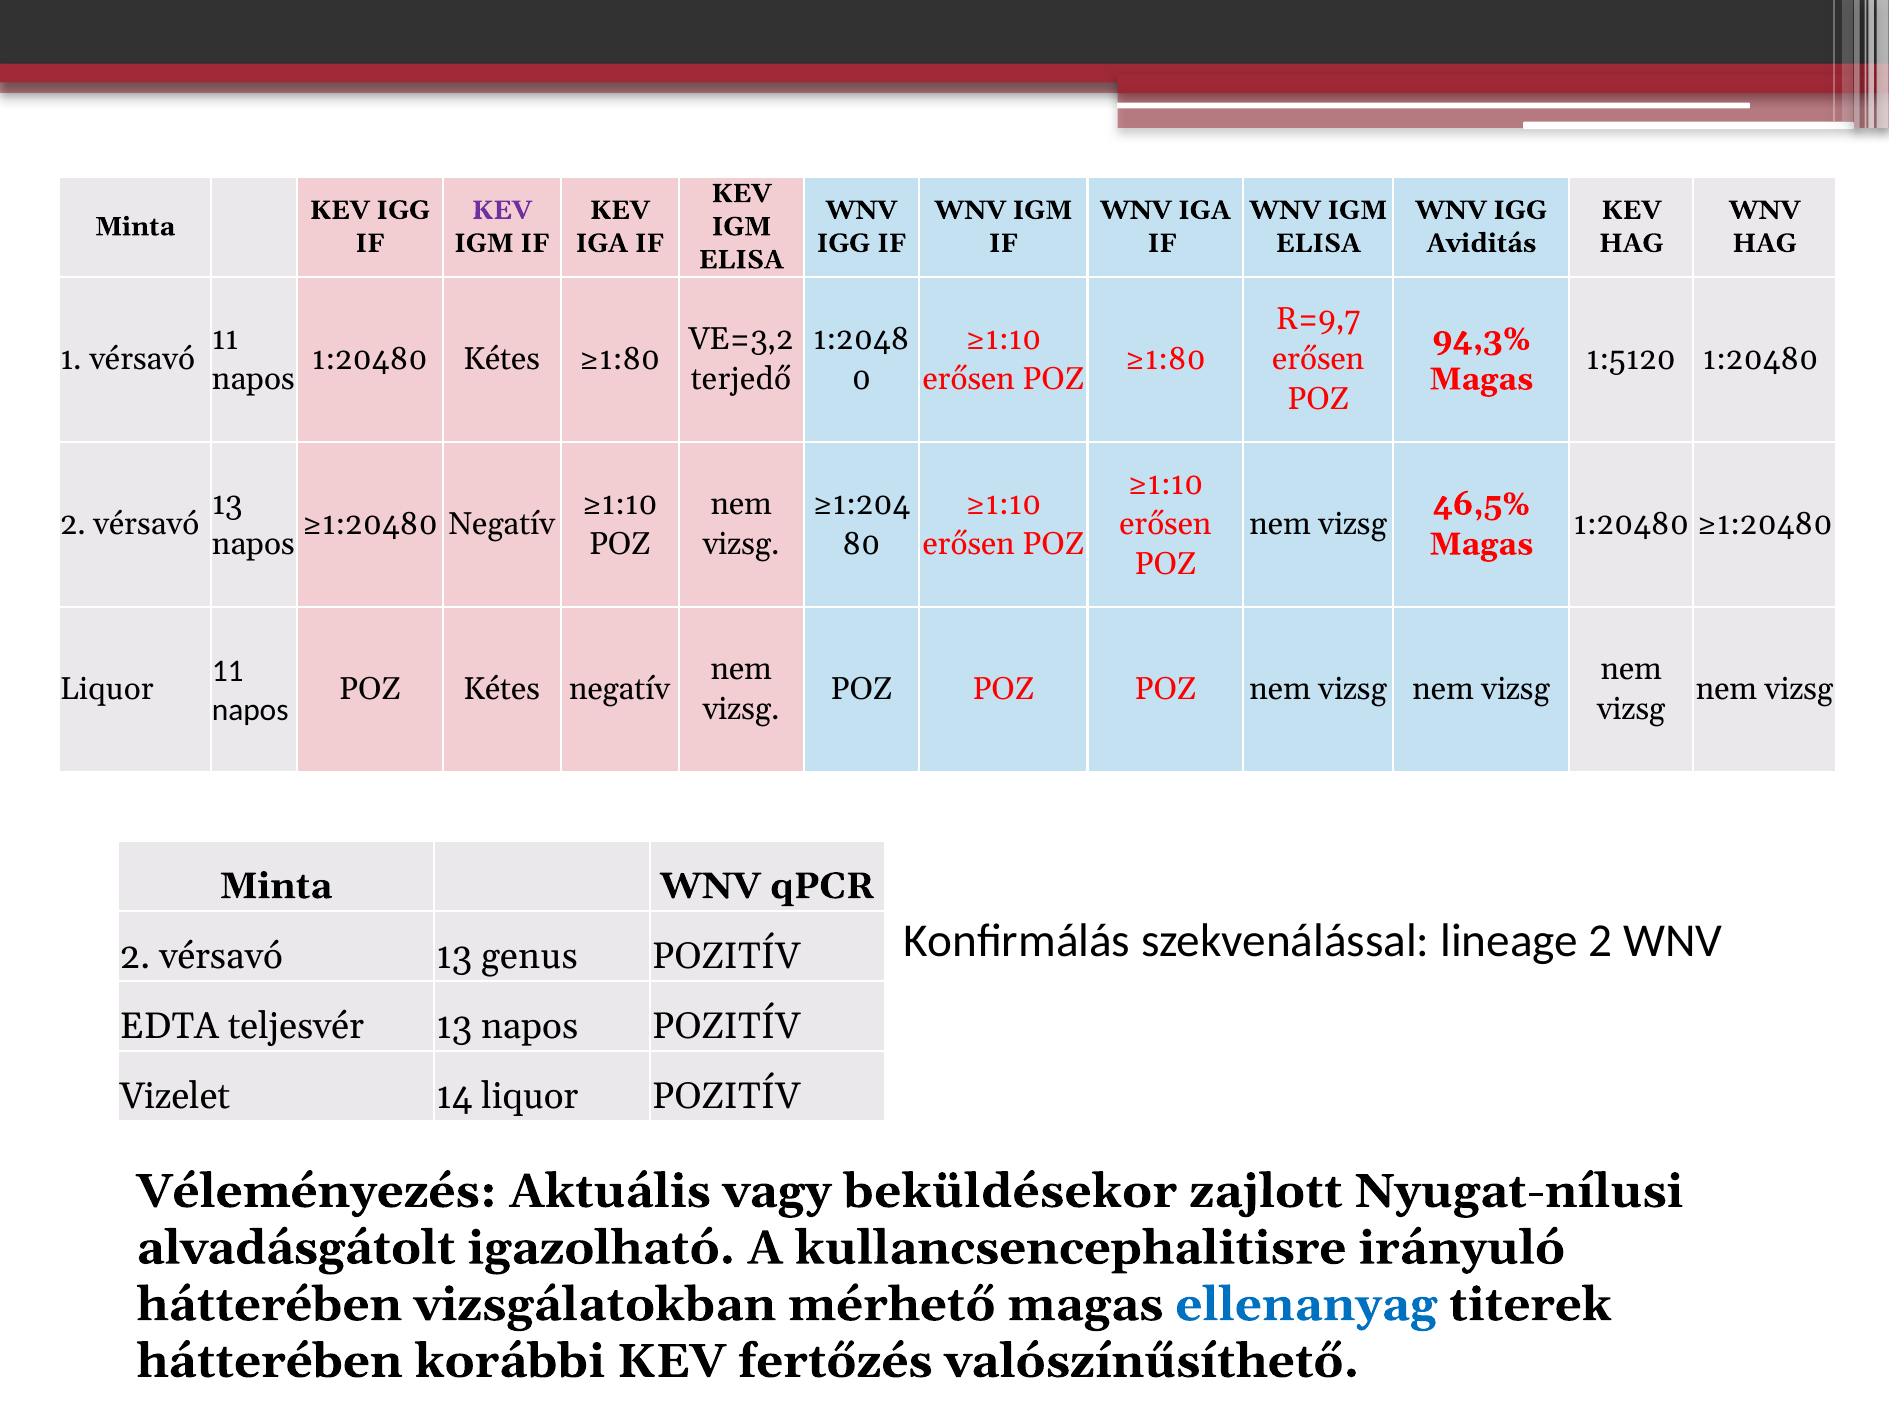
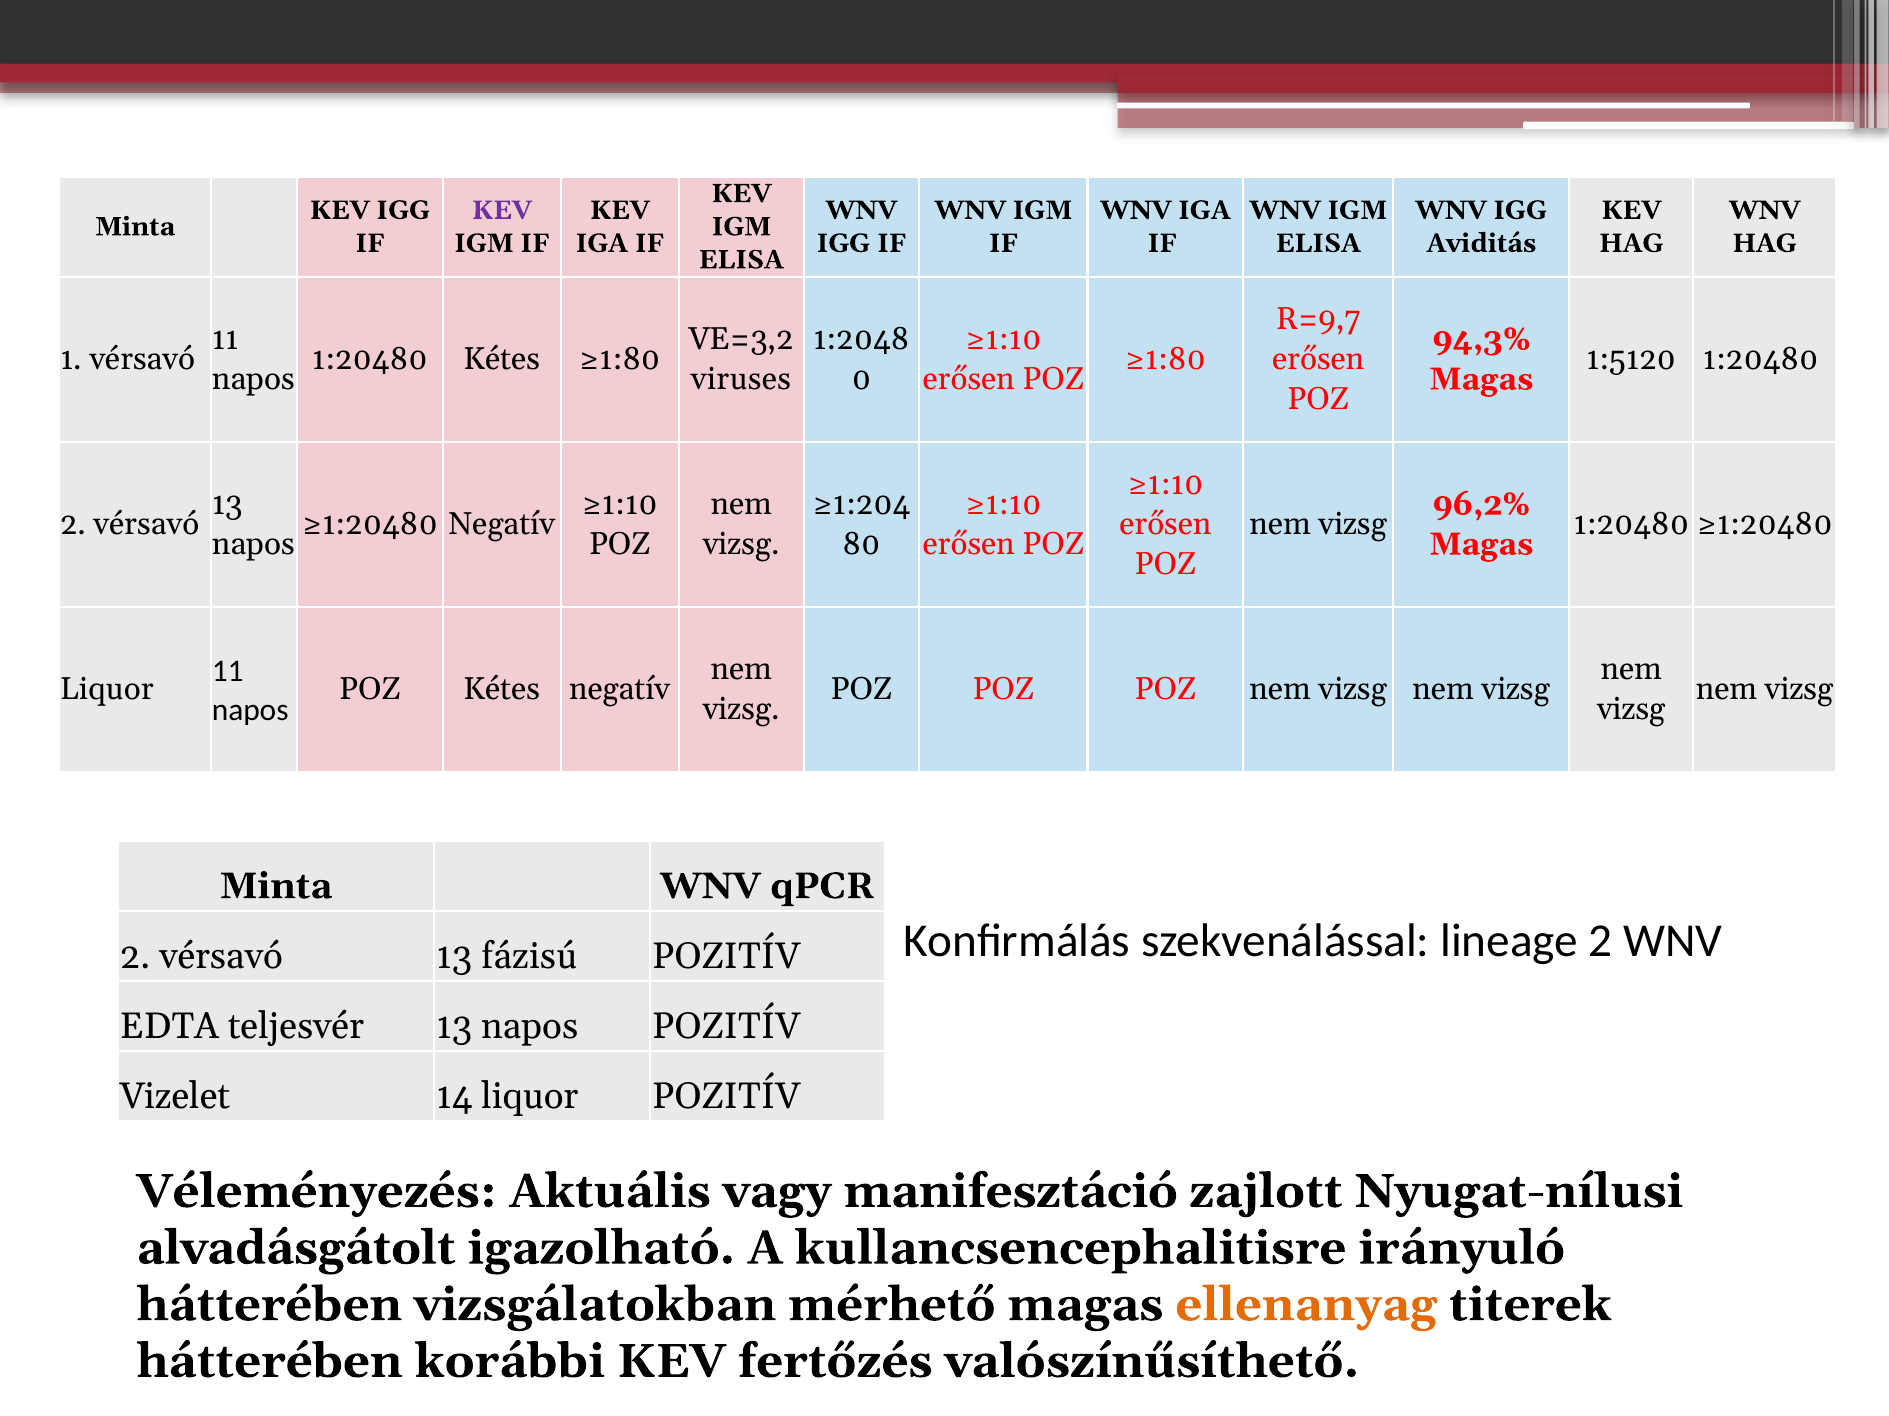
terjedő: terjedő -> viruses
46,5%: 46,5% -> 96,2%
genus: genus -> fázisú
beküldésekor: beküldésekor -> manifesztáció
ellenanyag colour: blue -> orange
